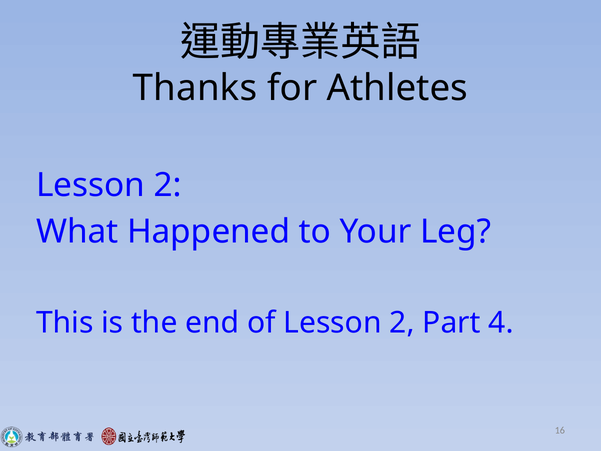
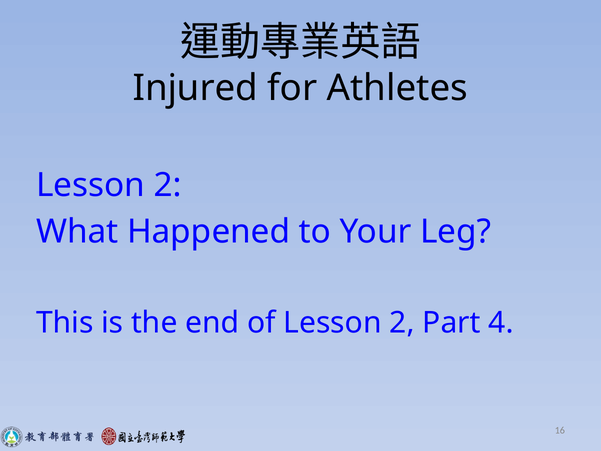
Thanks: Thanks -> Injured
